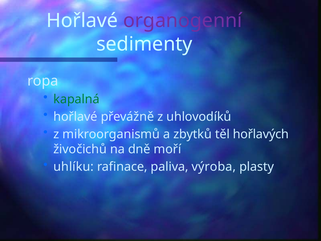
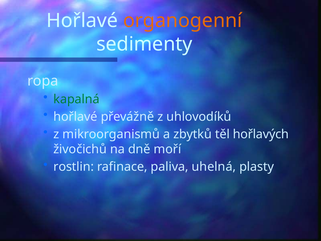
organogenní colour: purple -> orange
uhlíku: uhlíku -> rostlin
výroba: výroba -> uhelná
